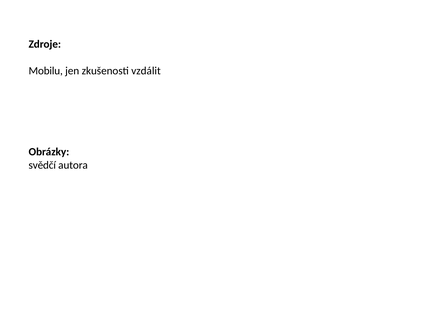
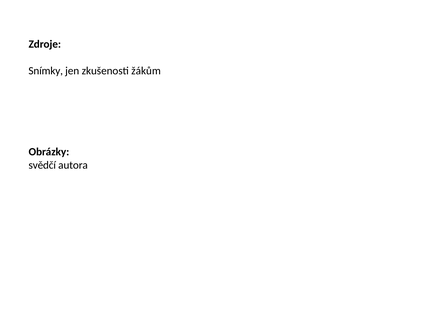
Mobilu: Mobilu -> Snímky
vzdálit: vzdálit -> žákům
